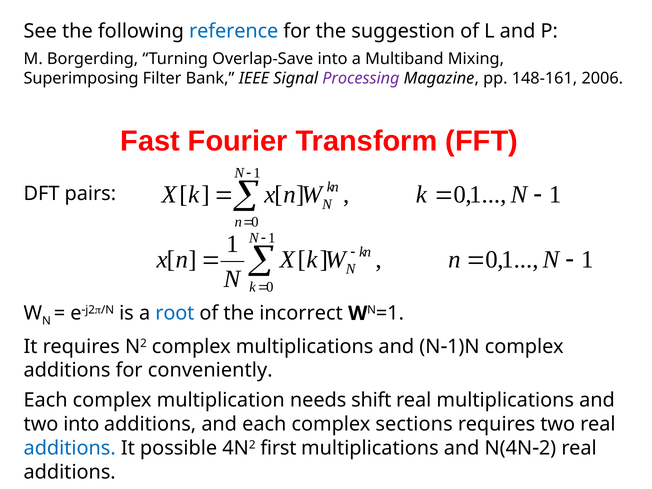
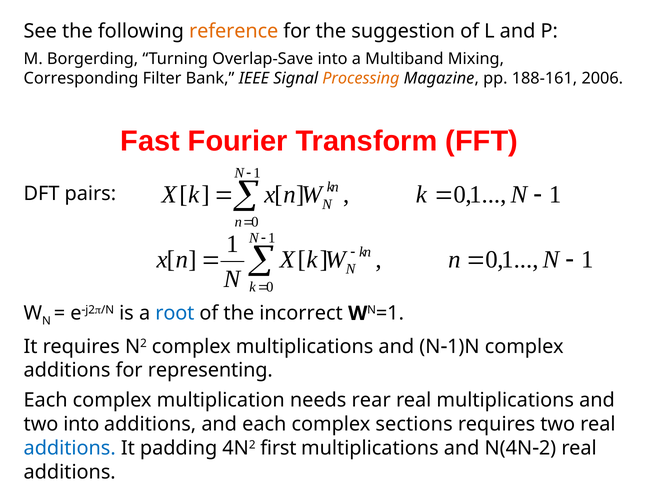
reference colour: blue -> orange
Superimposing: Superimposing -> Corresponding
Processing colour: purple -> orange
148-161: 148-161 -> 188-161
conveniently: conveniently -> representing
shift: shift -> rear
possible: possible -> padding
